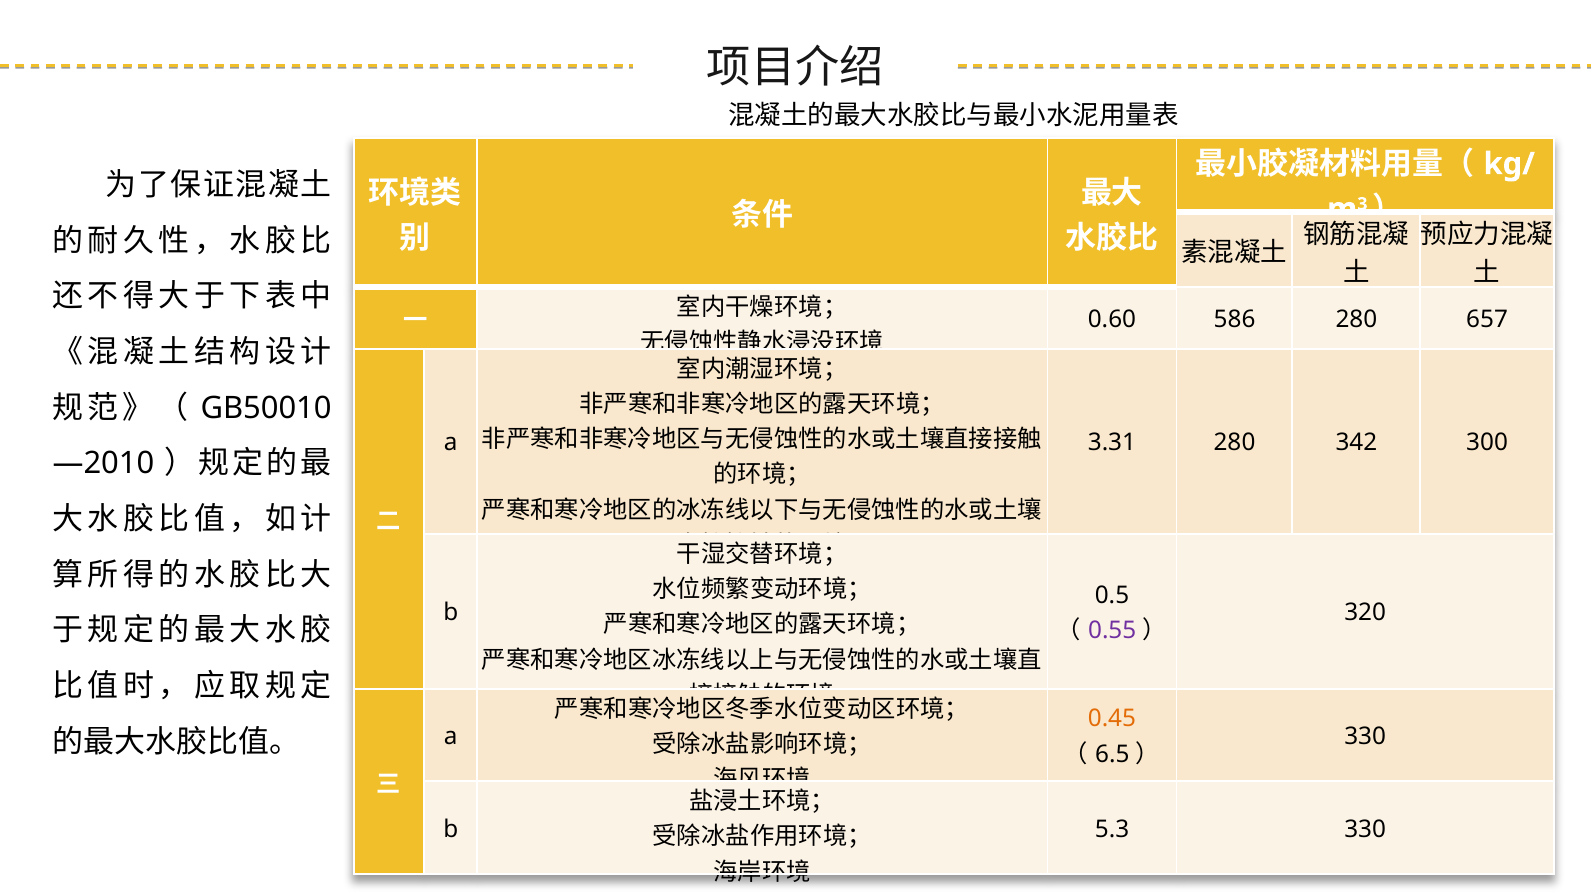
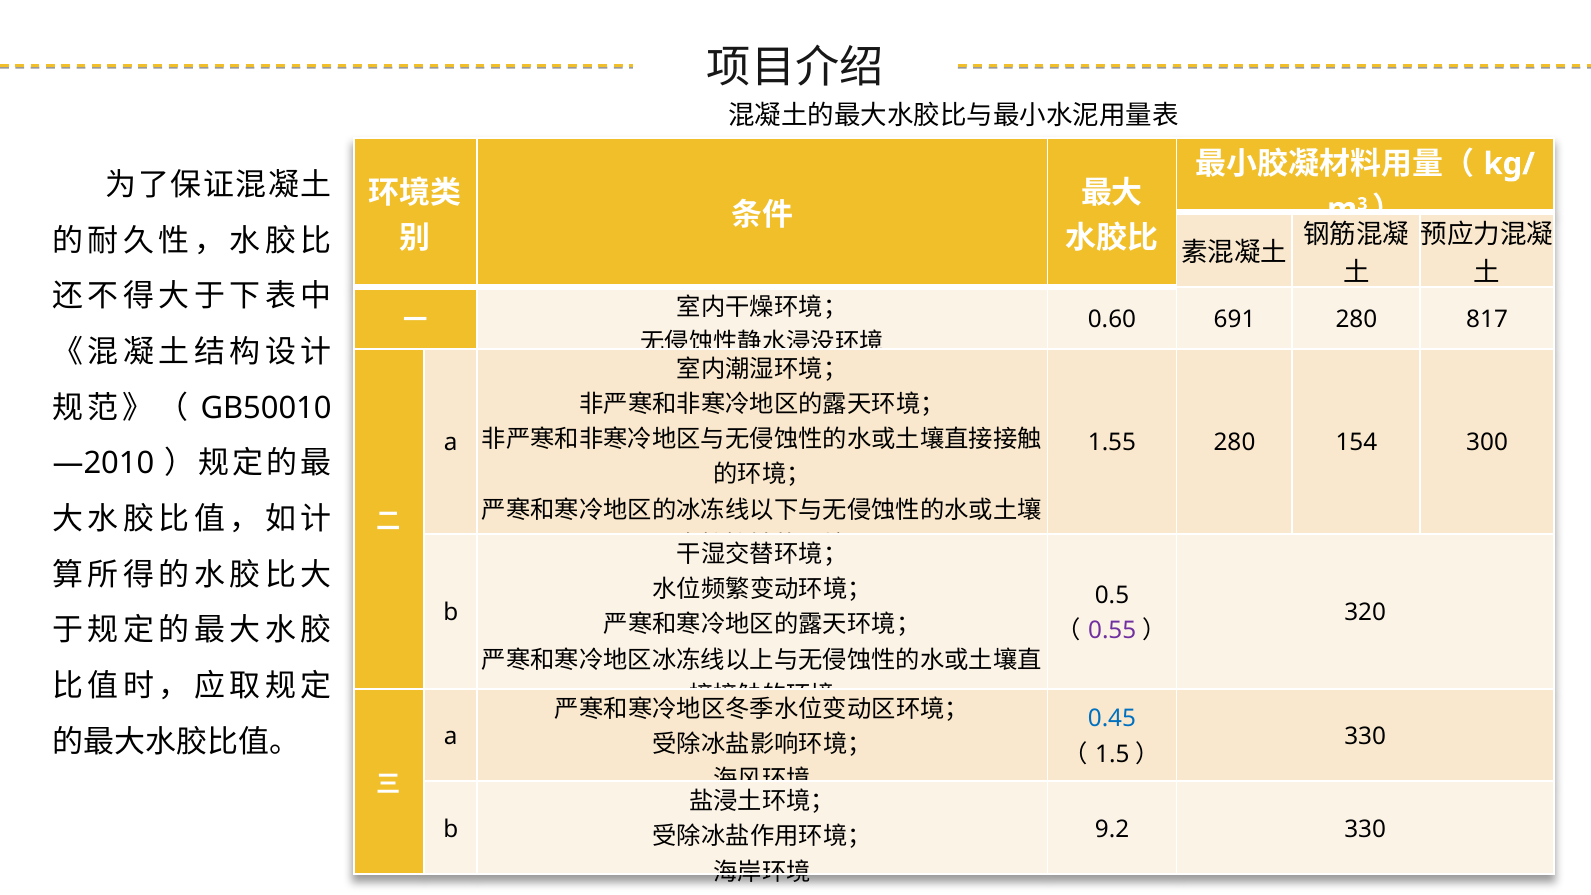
586: 586 -> 691
657: 657 -> 817
3.31: 3.31 -> 1.55
342: 342 -> 154
0.45 colour: orange -> blue
6.5: 6.5 -> 1.5
5.3: 5.3 -> 9.2
